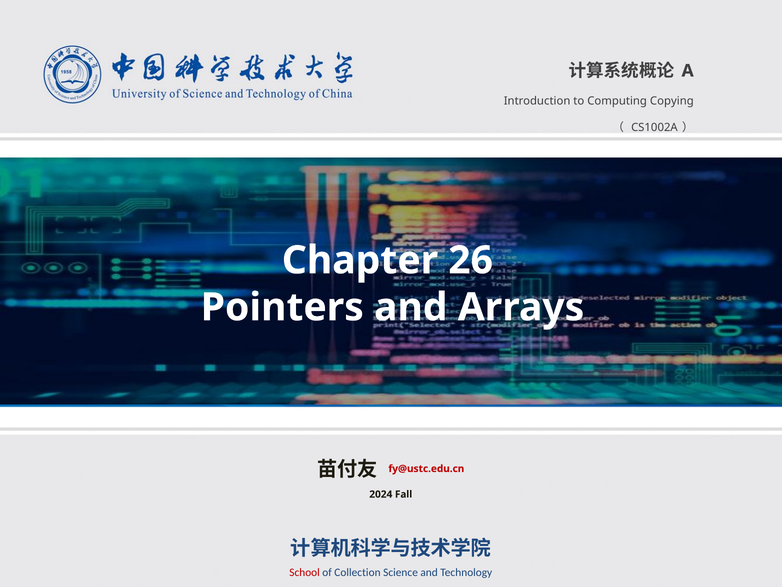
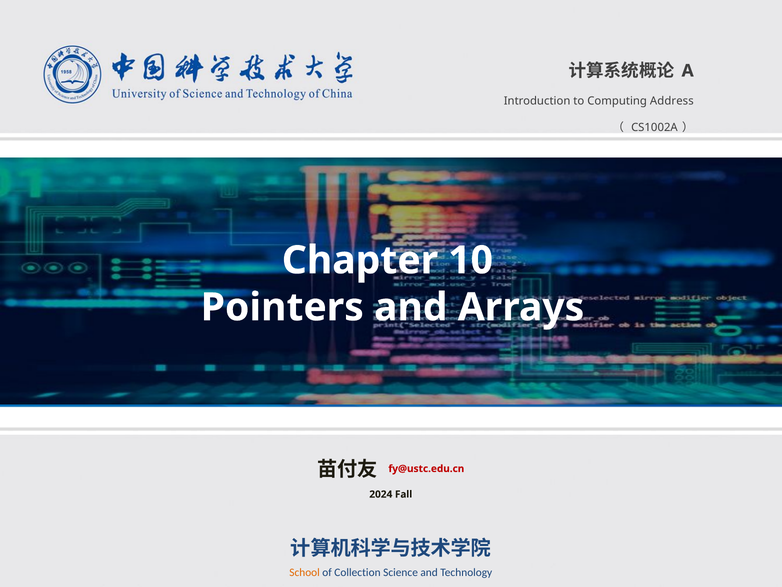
Copying: Copying -> Address
26: 26 -> 10
School colour: red -> orange
